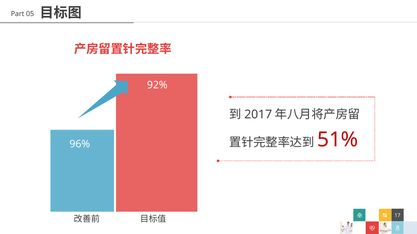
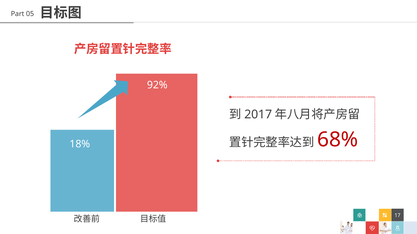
51%: 51% -> 68%
96%: 96% -> 18%
